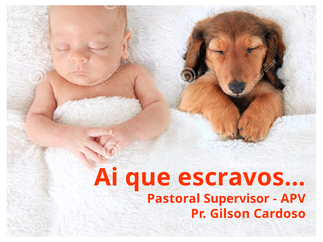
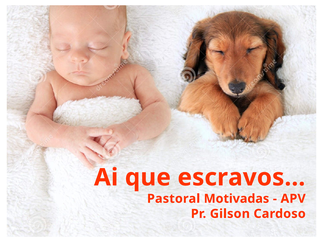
Supervisor: Supervisor -> Motivadas
